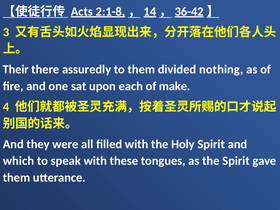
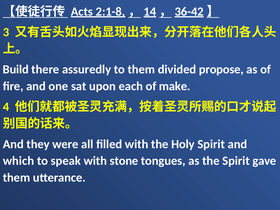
Their: Their -> Build
nothing: nothing -> propose
these: these -> stone
